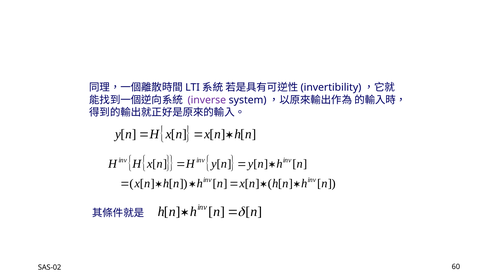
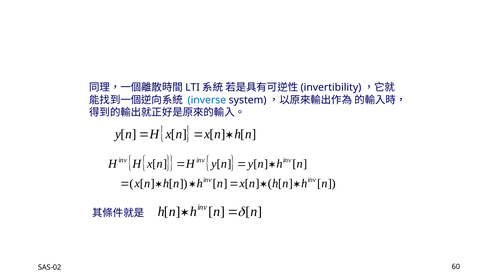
inverse colour: purple -> blue
